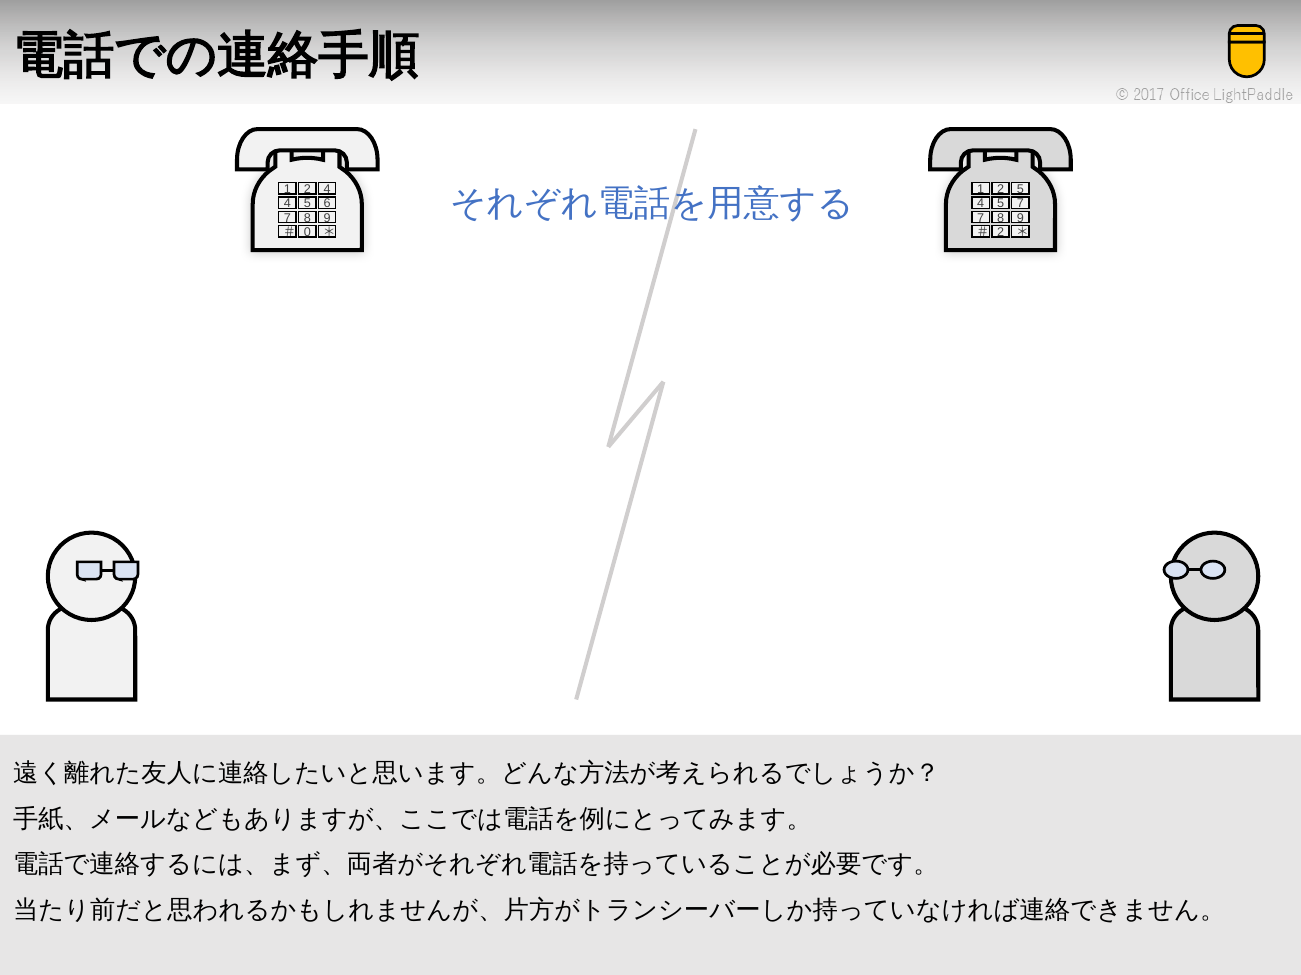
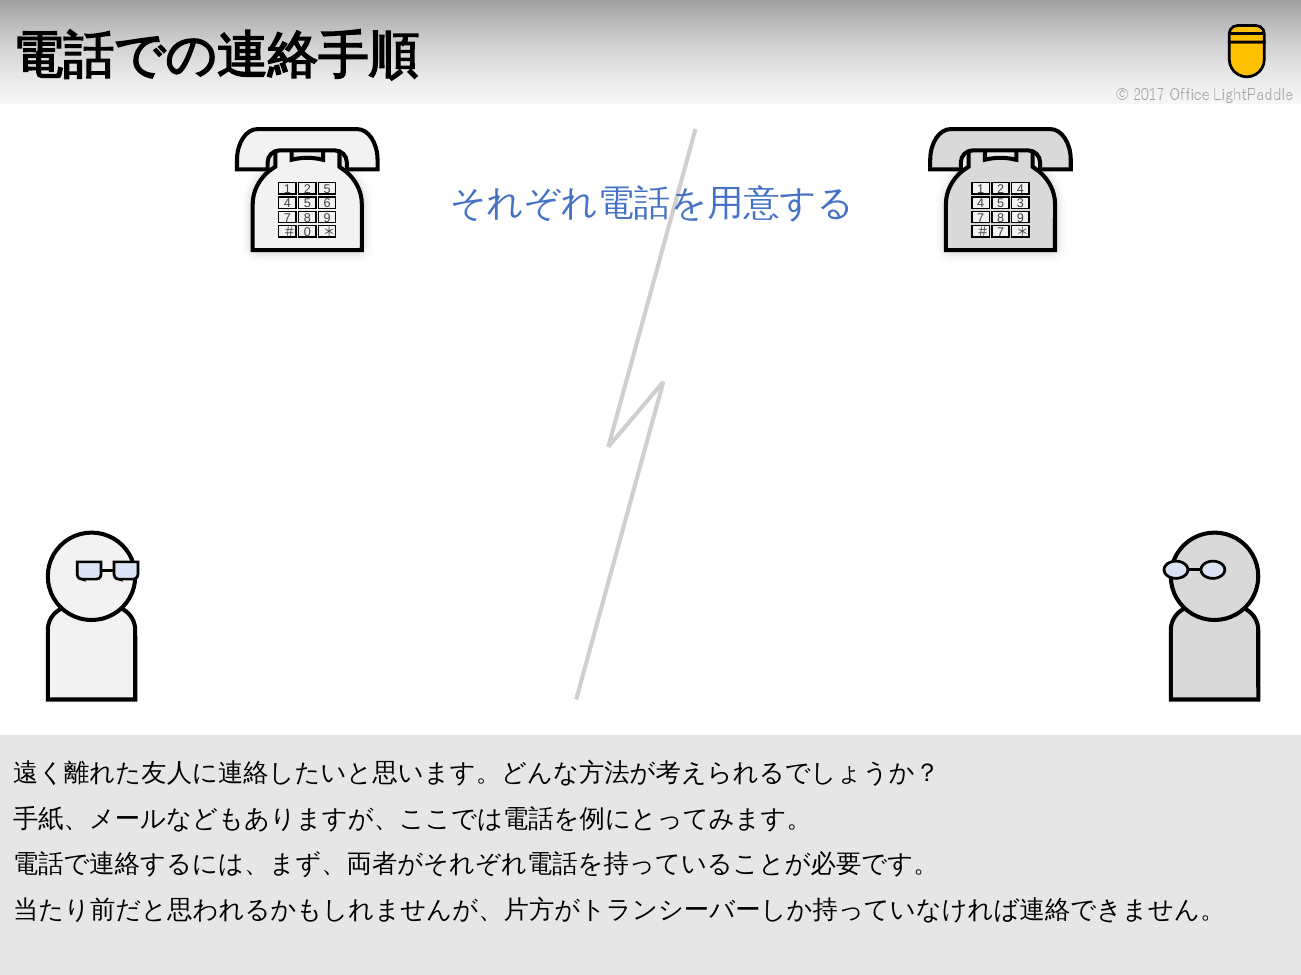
2 4: 4 -> 5
2 5: 5 -> 4
5 7: 7 -> 3
2 at (1001, 232): 2 -> 7
